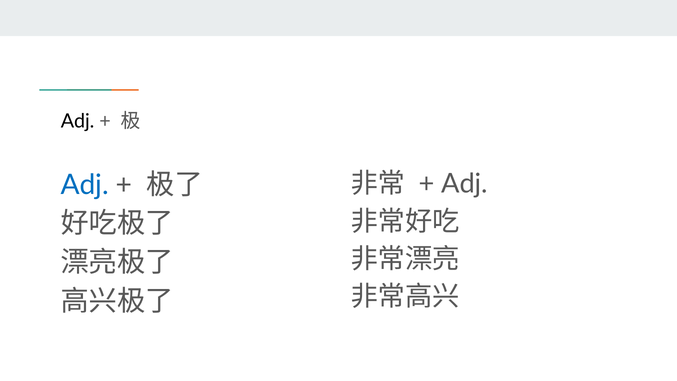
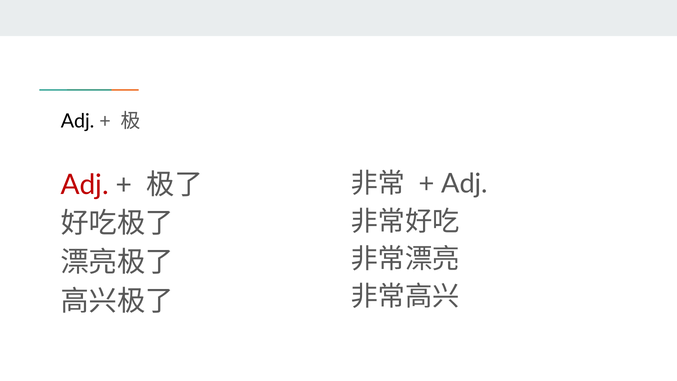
Adj at (85, 185) colour: blue -> red
